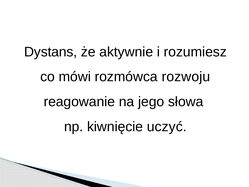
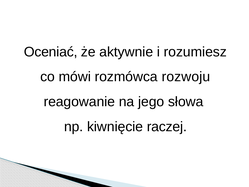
Dystans: Dystans -> Oceniać
uczyć: uczyć -> raczej
